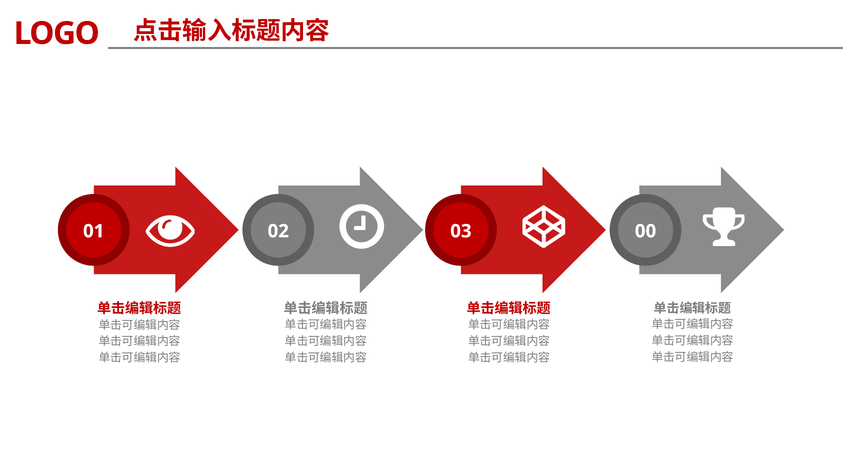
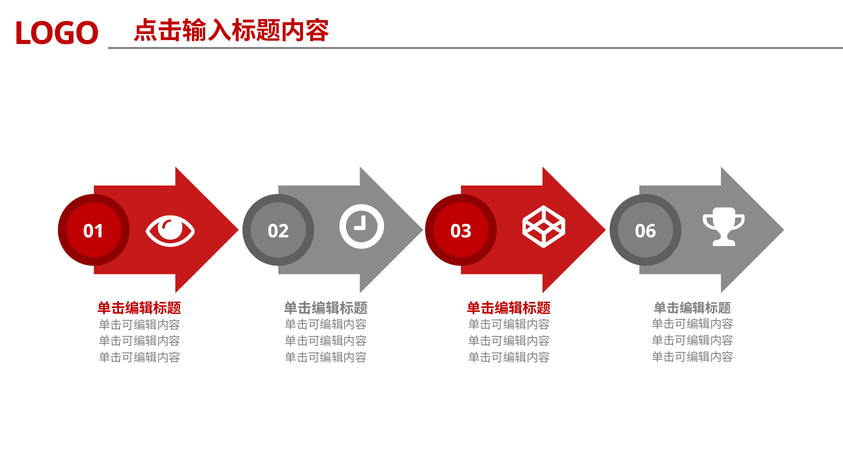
00: 00 -> 06
